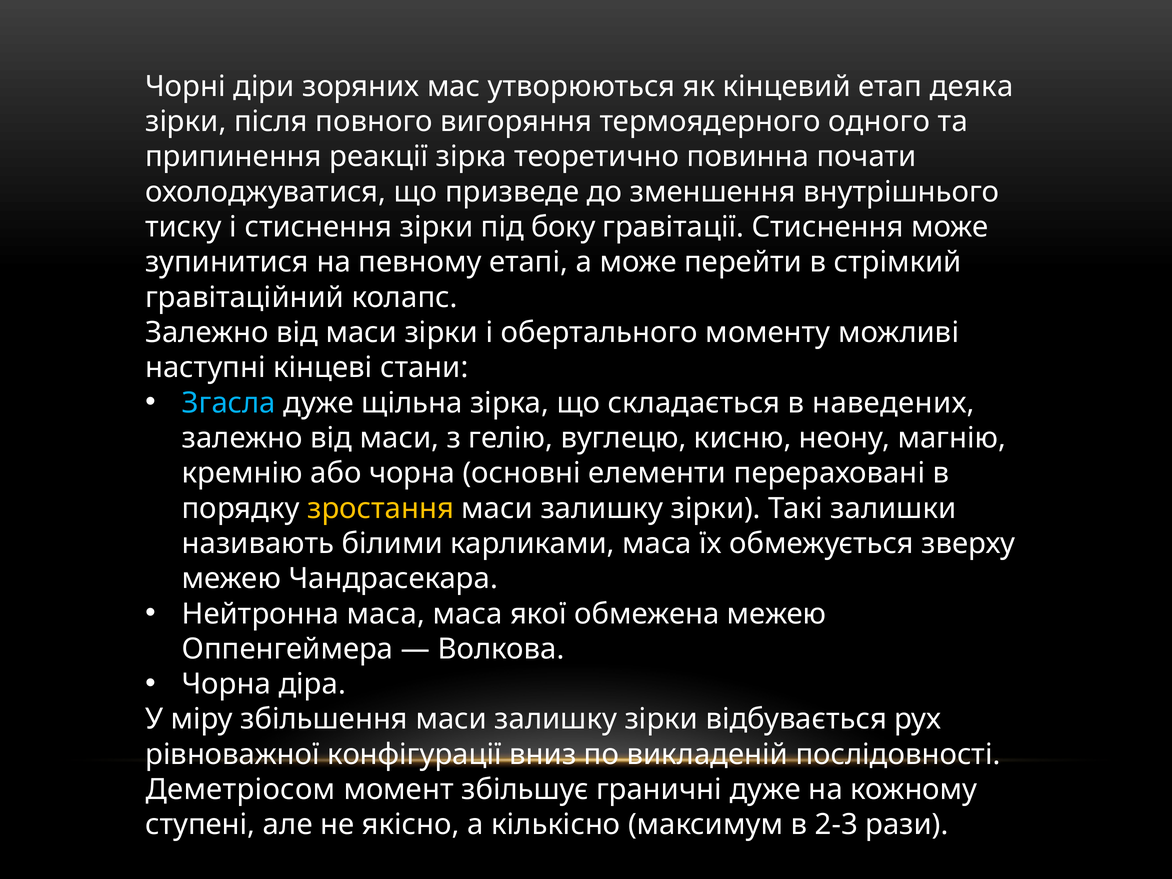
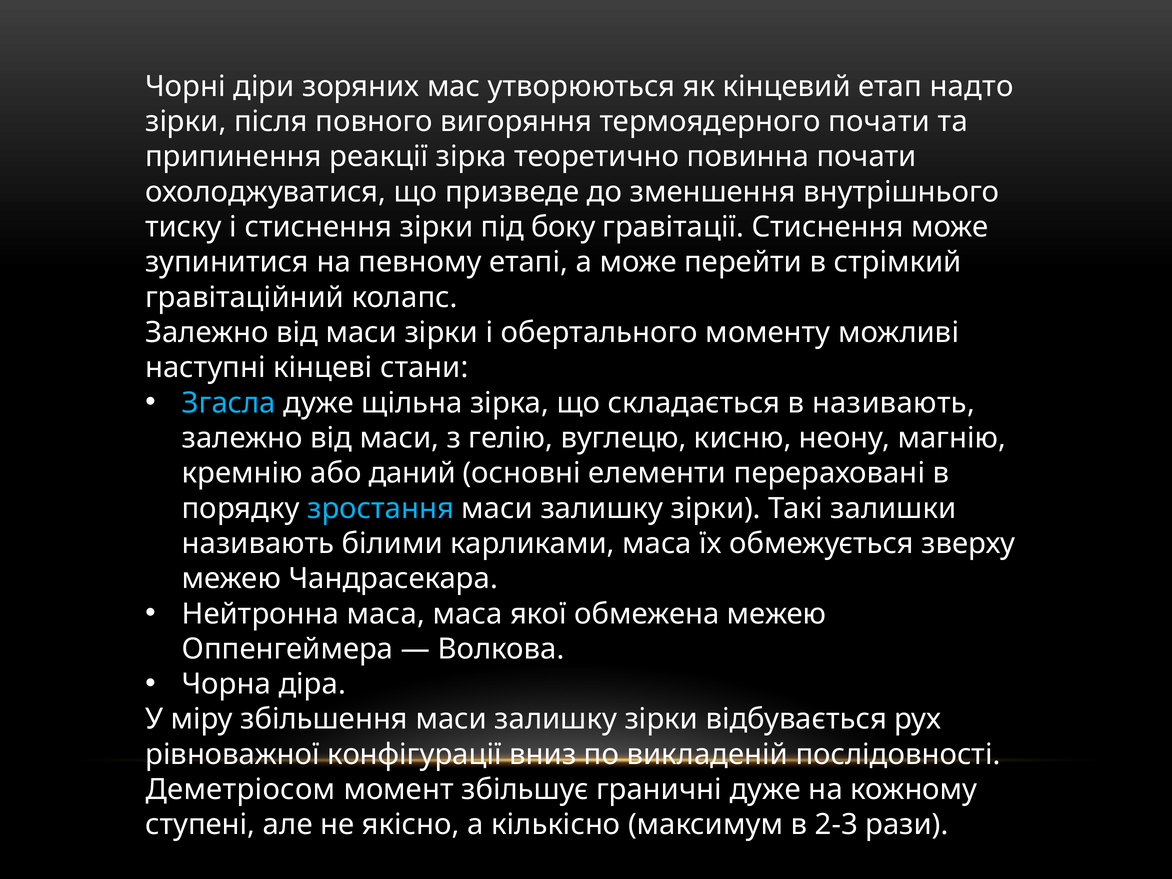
деяка: деяка -> надто
термоядерного одного: одного -> почати
в наведених: наведених -> називають
або чорна: чорна -> даний
зростання colour: yellow -> light blue
